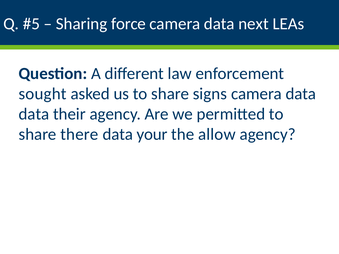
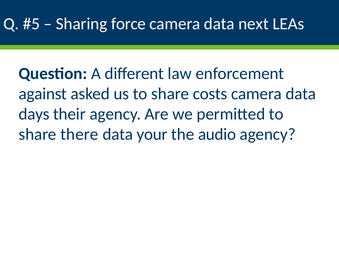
sought: sought -> against
signs: signs -> costs
data at (34, 114): data -> days
allow: allow -> audio
